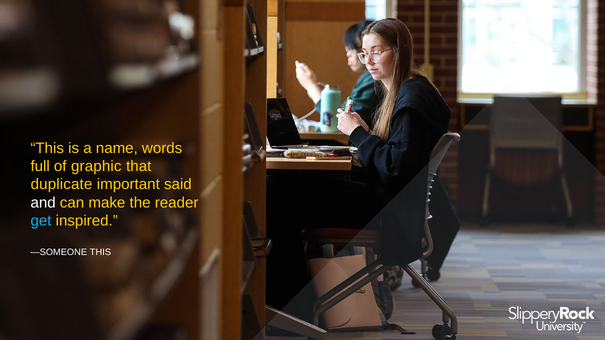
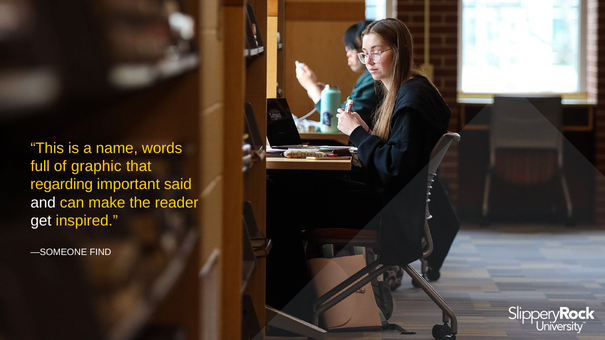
duplicate: duplicate -> regarding
get colour: light blue -> white
—SOMEONE THIS: THIS -> FIND
